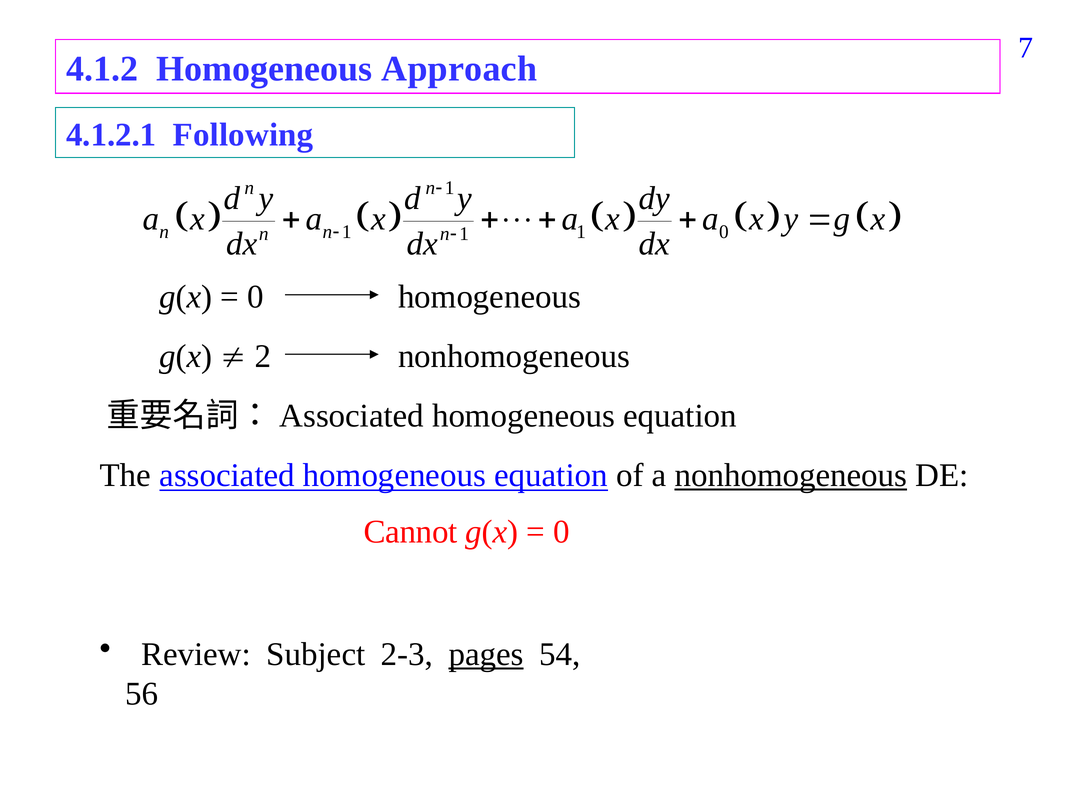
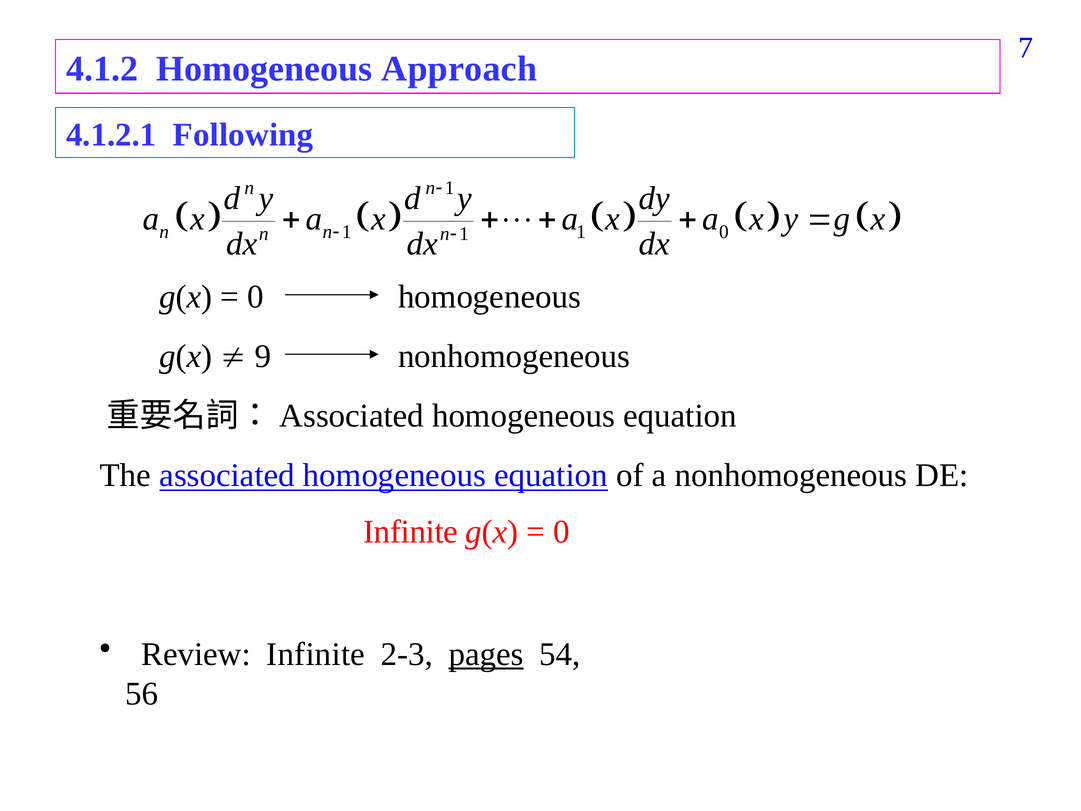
2: 2 -> 9
nonhomogeneous at (791, 475) underline: present -> none
Cannot at (411, 532): Cannot -> Infinite
Review Subject: Subject -> Infinite
